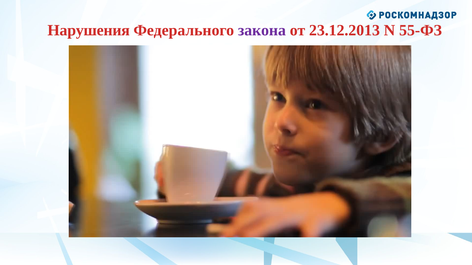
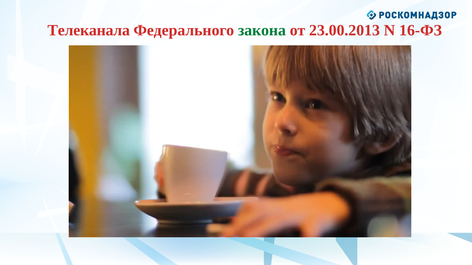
Нарушения: Нарушения -> Телеканала
закона colour: purple -> green
23.12.2013: 23.12.2013 -> 23.00.2013
55-ФЗ: 55-ФЗ -> 16-ФЗ
